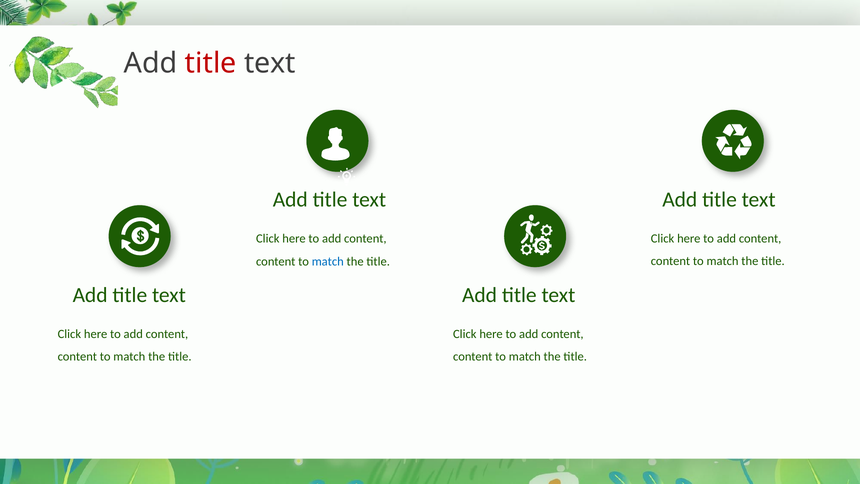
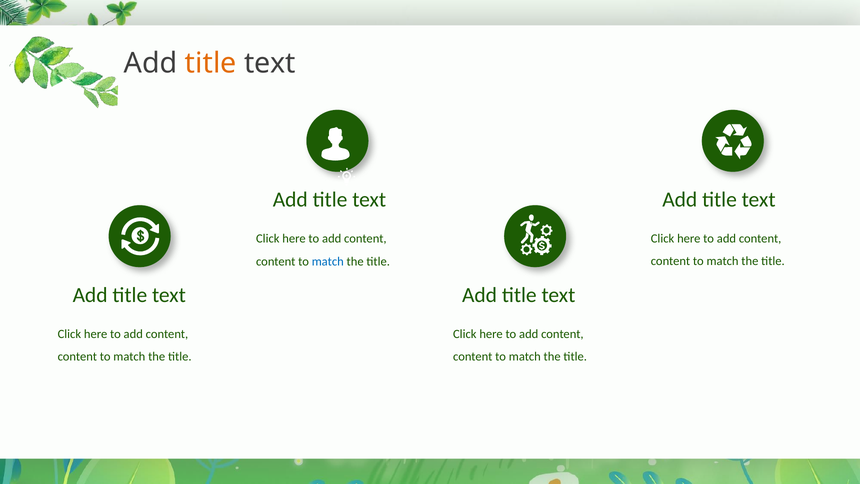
title at (211, 63) colour: red -> orange
